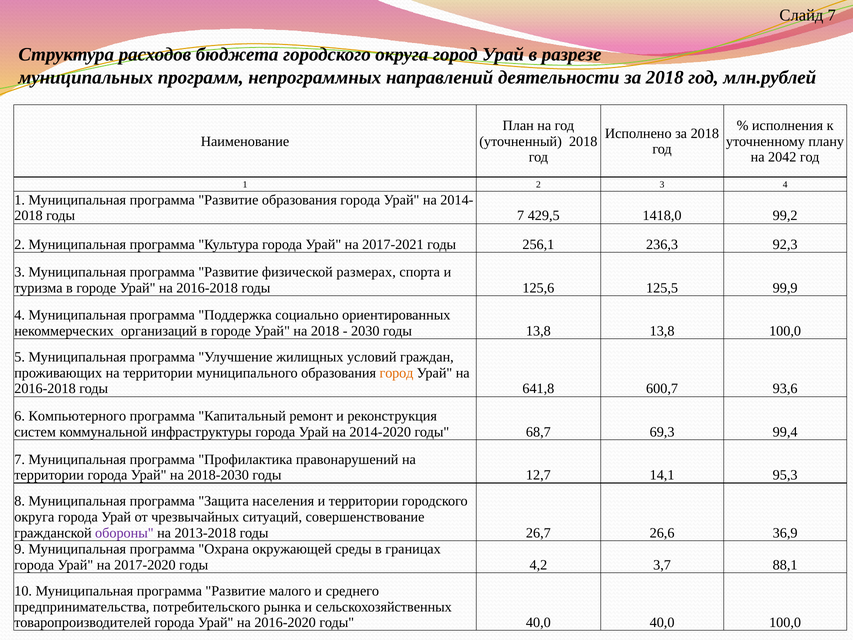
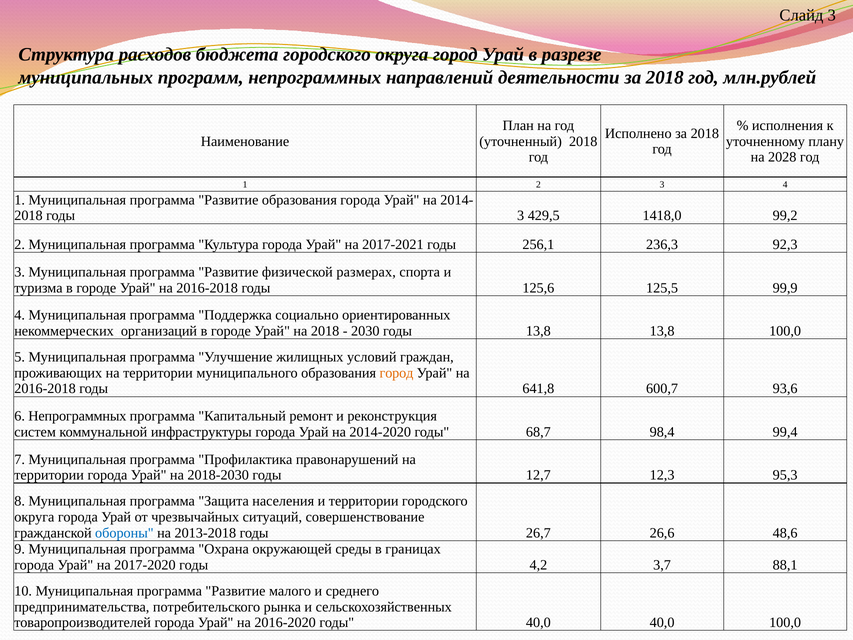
Слайд 7: 7 -> 3
2042: 2042 -> 2028
годы 7: 7 -> 3
6 Компьютерного: Компьютерного -> Непрограммных
69,3: 69,3 -> 98,4
14,1: 14,1 -> 12,3
обороны colour: purple -> blue
36,9: 36,9 -> 48,6
